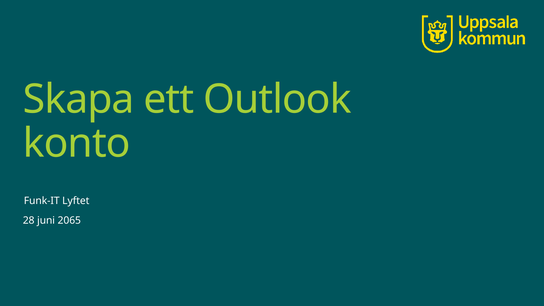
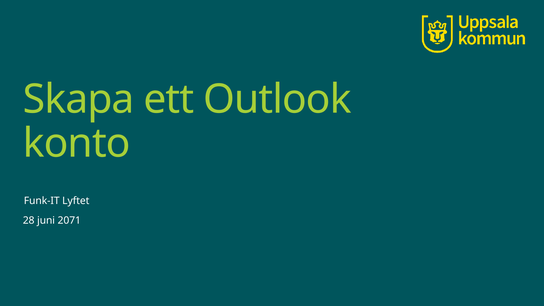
2065: 2065 -> 2071
